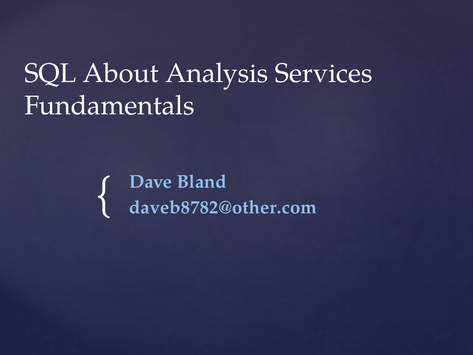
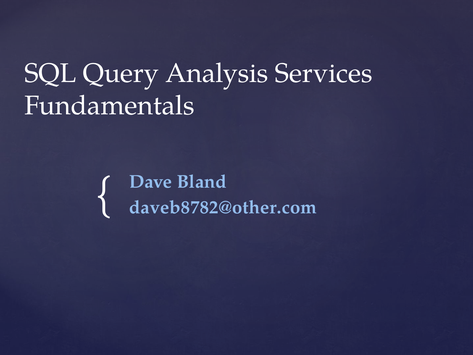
About: About -> Query
